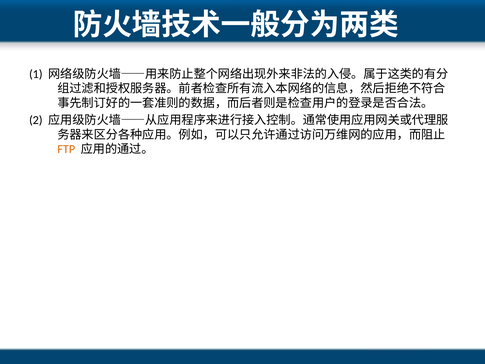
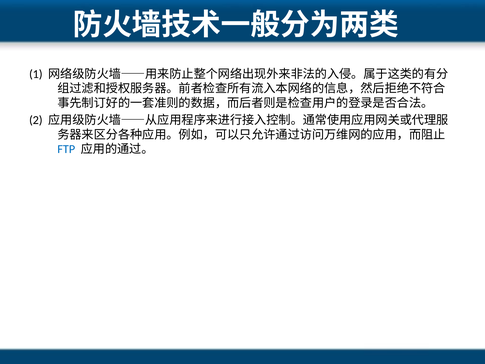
FTP colour: orange -> blue
